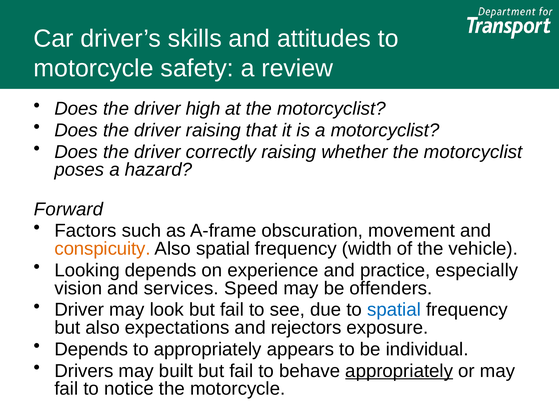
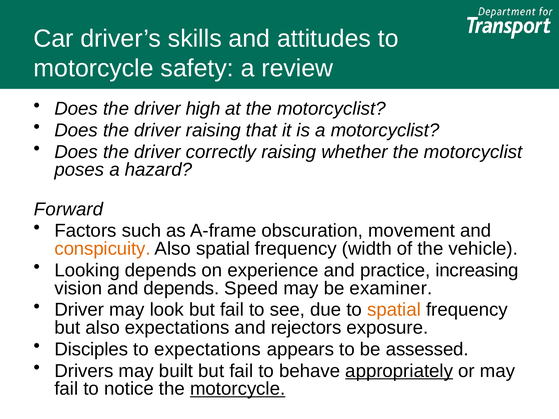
especially: especially -> increasing
and services: services -> depends
offenders: offenders -> examiner
spatial at (394, 310) colour: blue -> orange
Depends at (91, 349): Depends -> Disciples
to appropriately: appropriately -> expectations
individual: individual -> assessed
motorcycle at (238, 389) underline: none -> present
